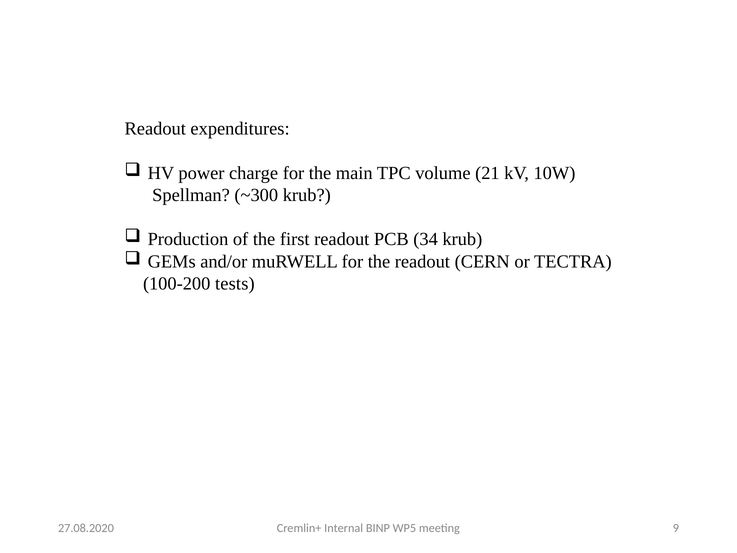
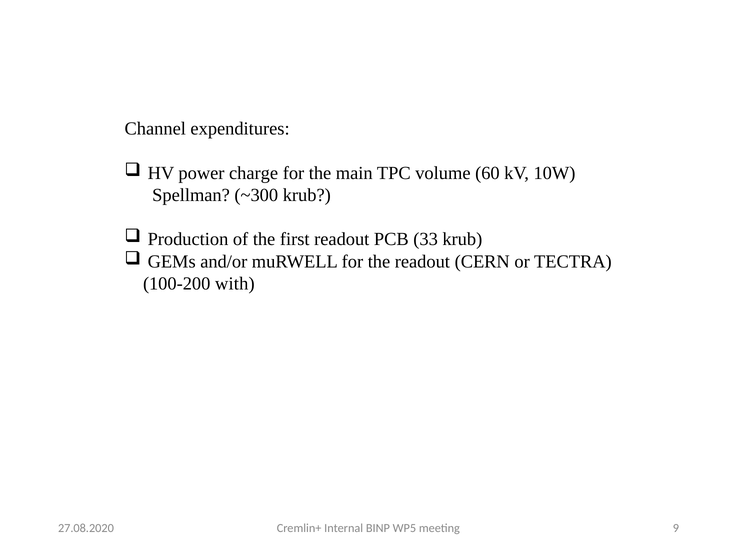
Readout at (155, 129): Readout -> Channel
21: 21 -> 60
34: 34 -> 33
tests: tests -> with
